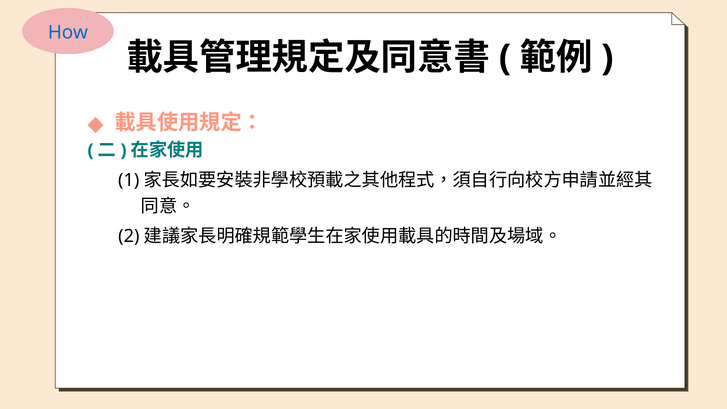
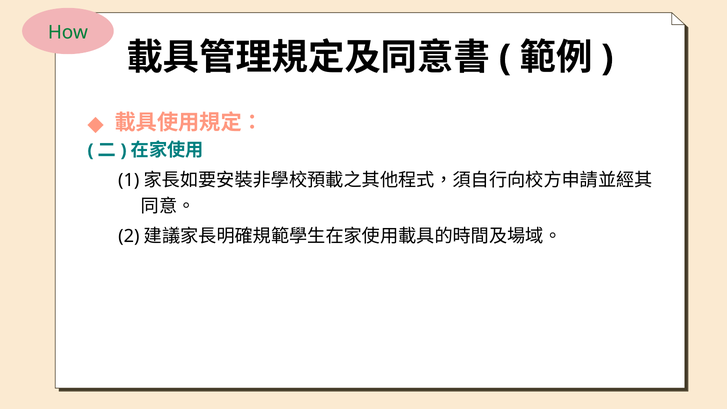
How colour: blue -> green
